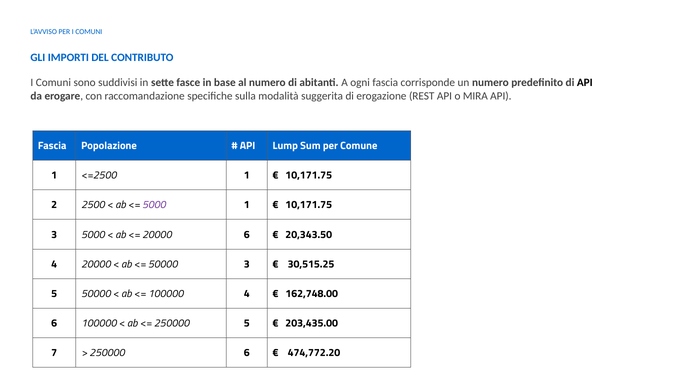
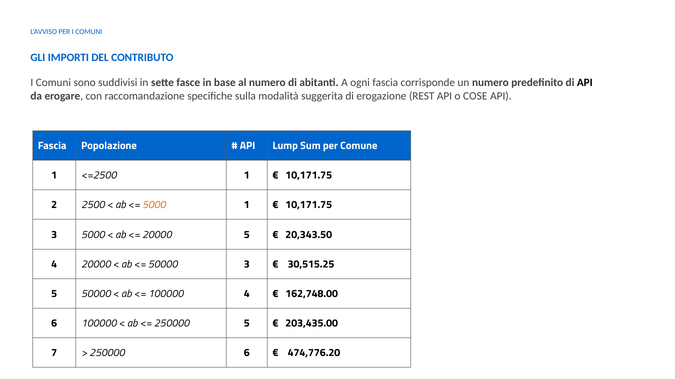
MIRA: MIRA -> COSE
5000 at (154, 205) colour: purple -> orange
20000 6: 6 -> 5
474,772.20: 474,772.20 -> 474,776.20
